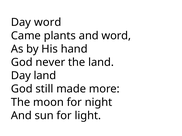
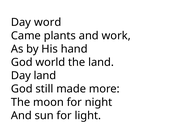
and word: word -> work
never: never -> world
